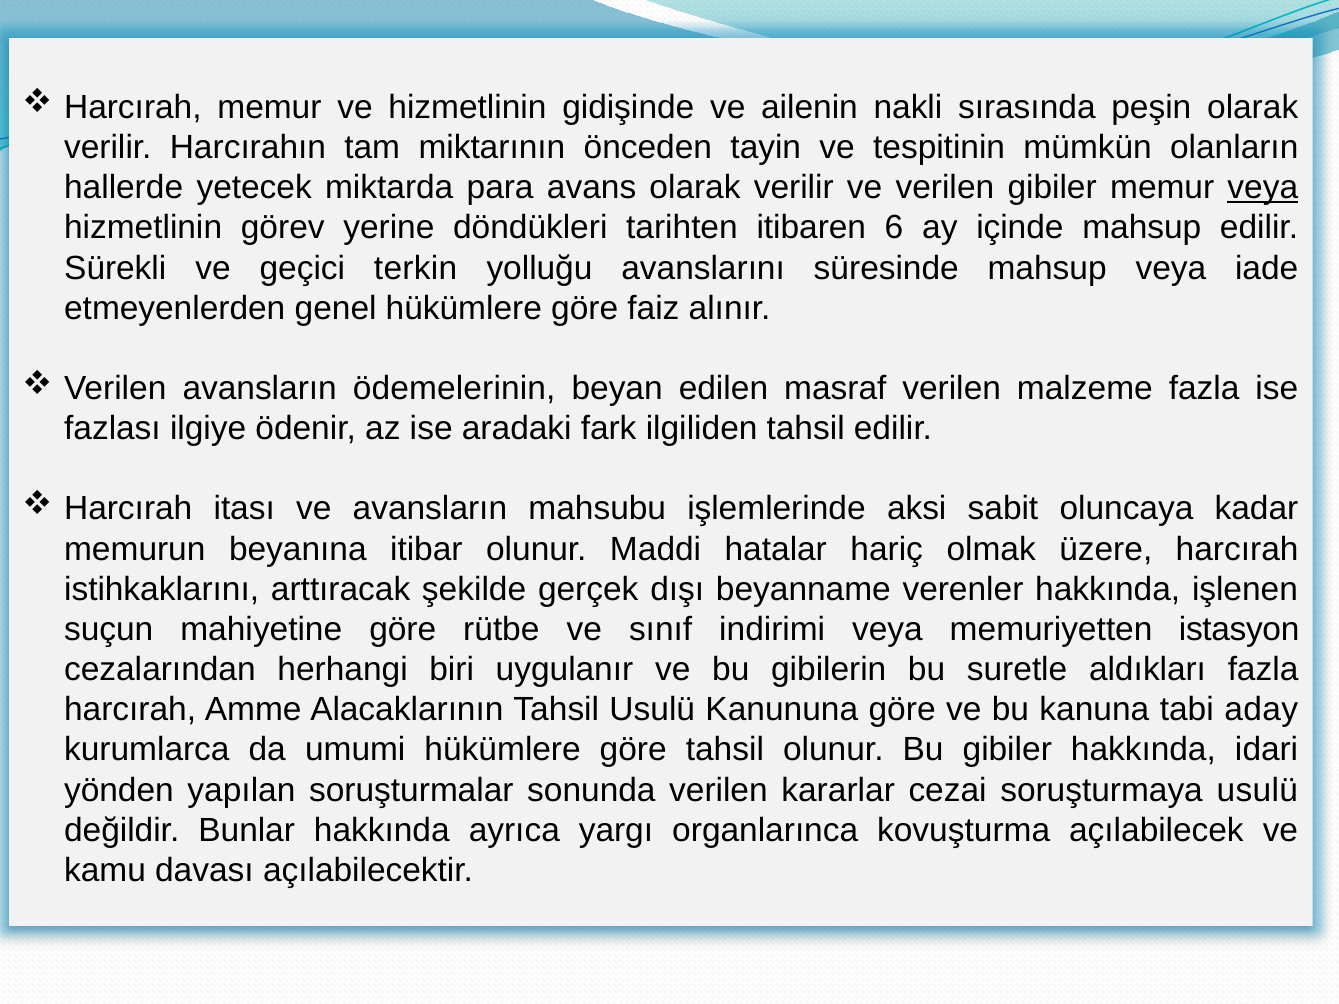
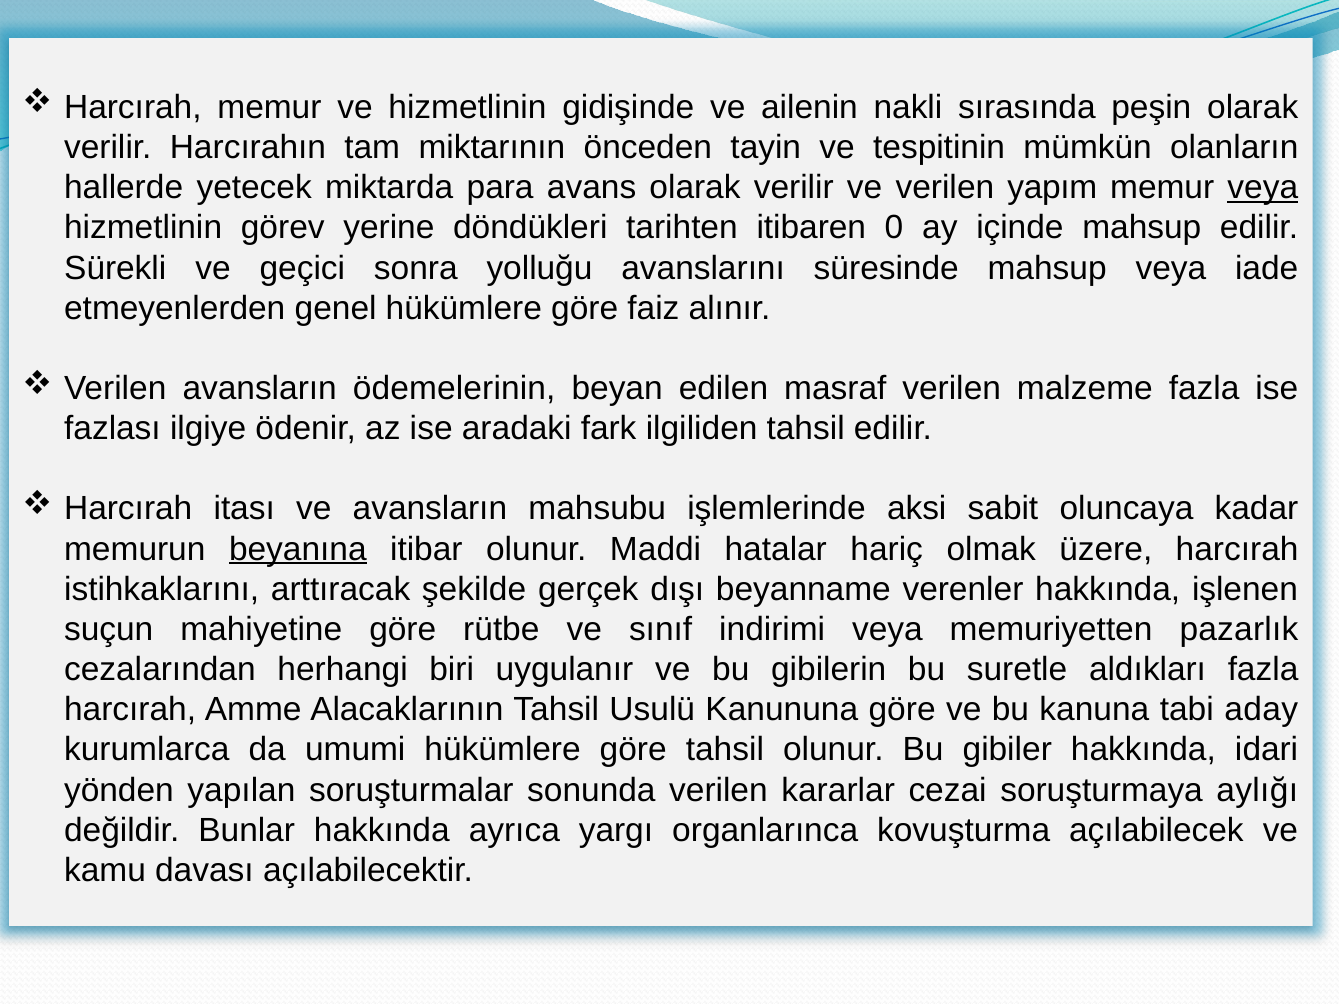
verilen gibiler: gibiler -> yapım
6: 6 -> 0
terkin: terkin -> sonra
beyanına underline: none -> present
istasyon: istasyon -> pazarlık
soruşturmaya usulü: usulü -> aylığı
